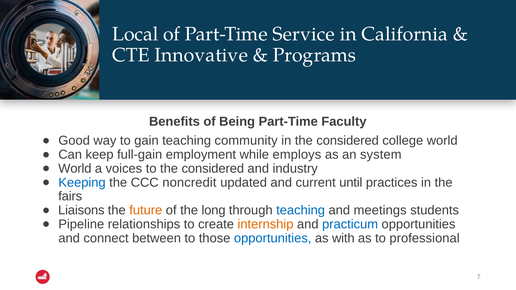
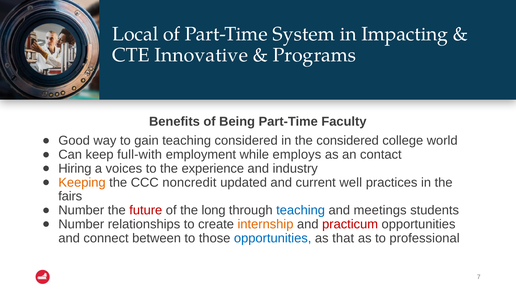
Service: Service -> System
California: California -> Impacting
teaching community: community -> considered
full-gain: full-gain -> full-with
system: system -> contact
World at (75, 169): World -> Hiring
to the considered: considered -> experience
Keeping colour: blue -> orange
until: until -> well
Liaisons at (81, 210): Liaisons -> Number
future colour: orange -> red
Pipeline at (81, 224): Pipeline -> Number
practicum colour: blue -> red
with: with -> that
